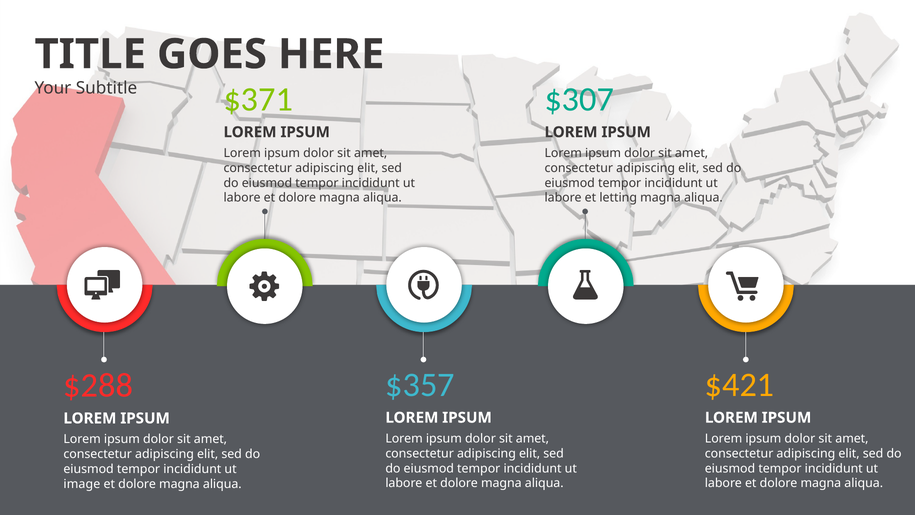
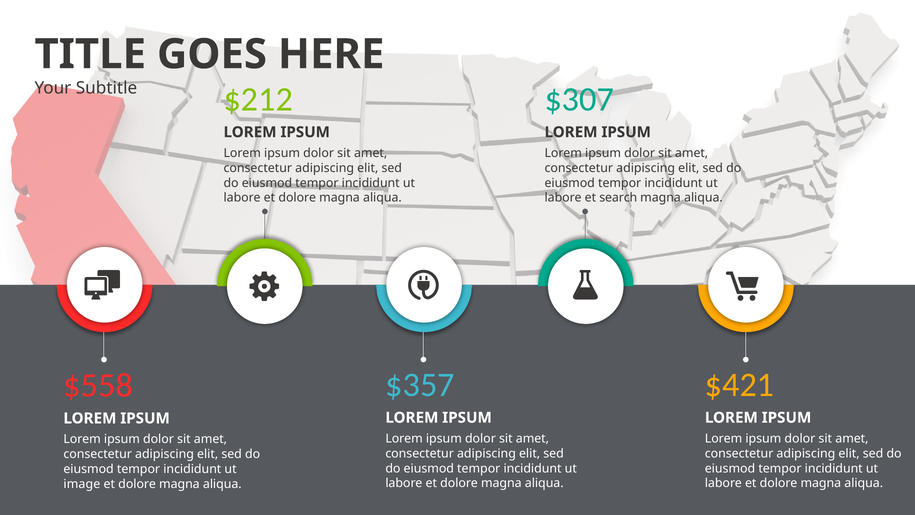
$371: $371 -> $212
letting: letting -> search
$288: $288 -> $558
